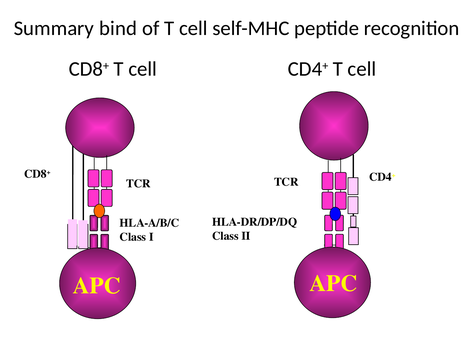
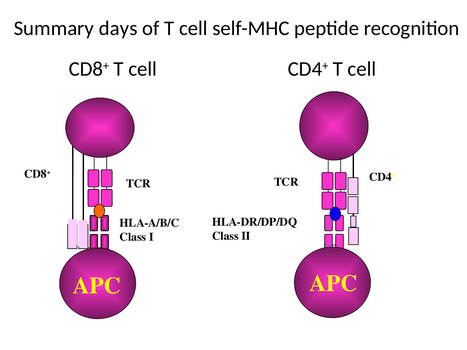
bind: bind -> days
